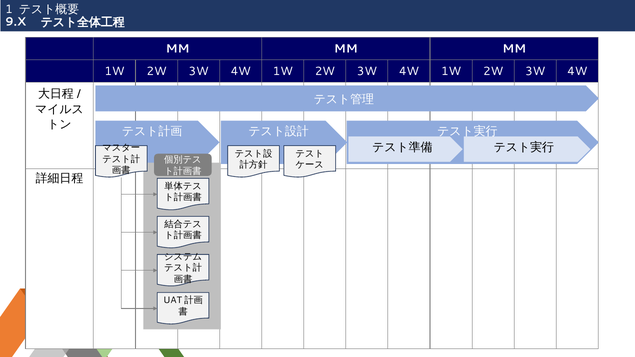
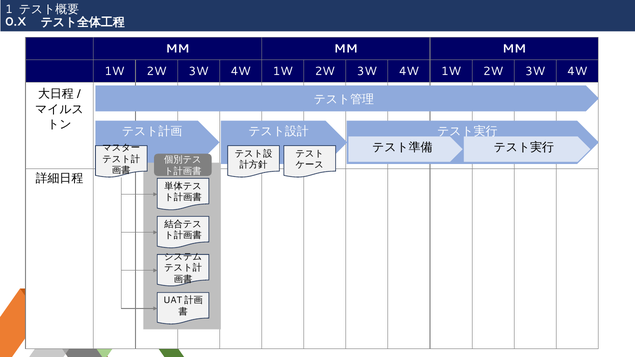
9.X: 9.X -> 0.X
